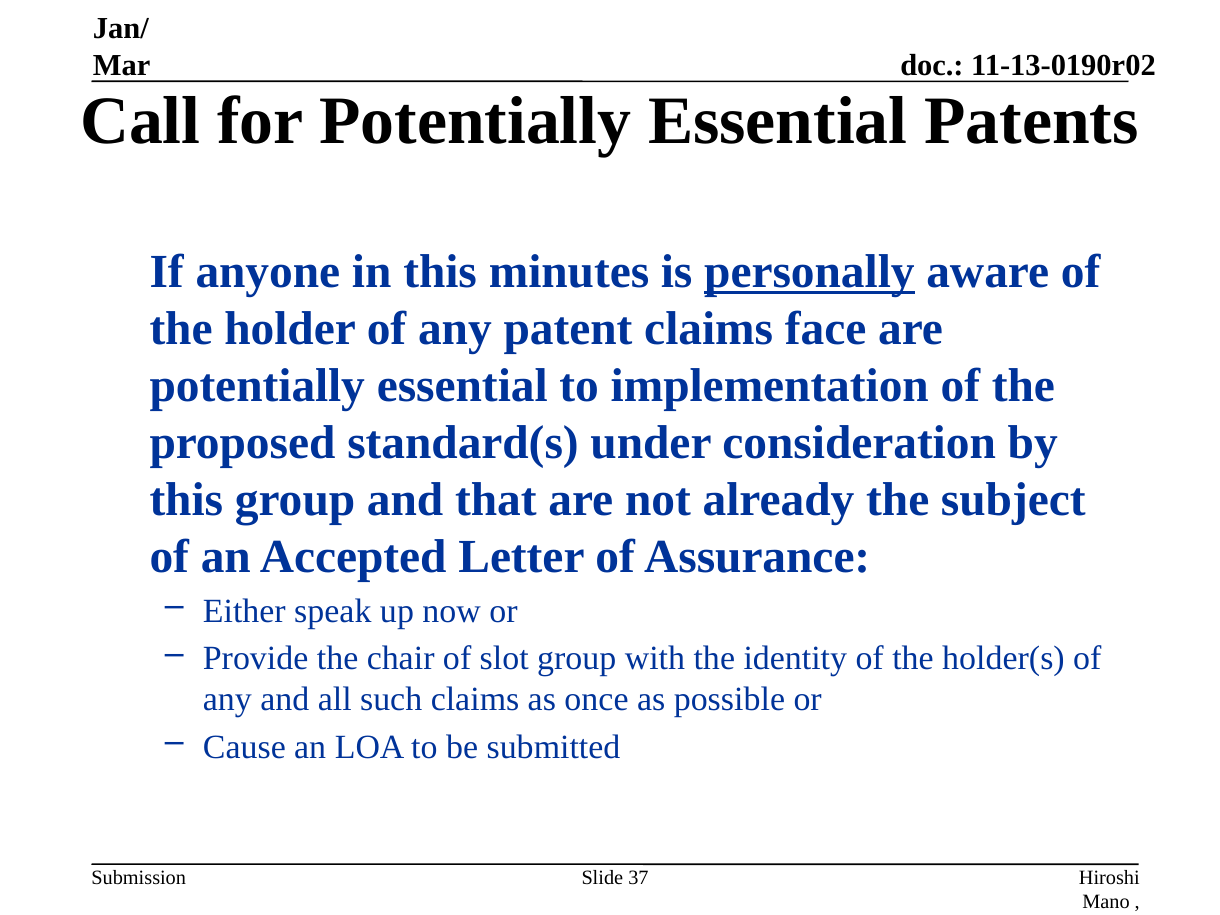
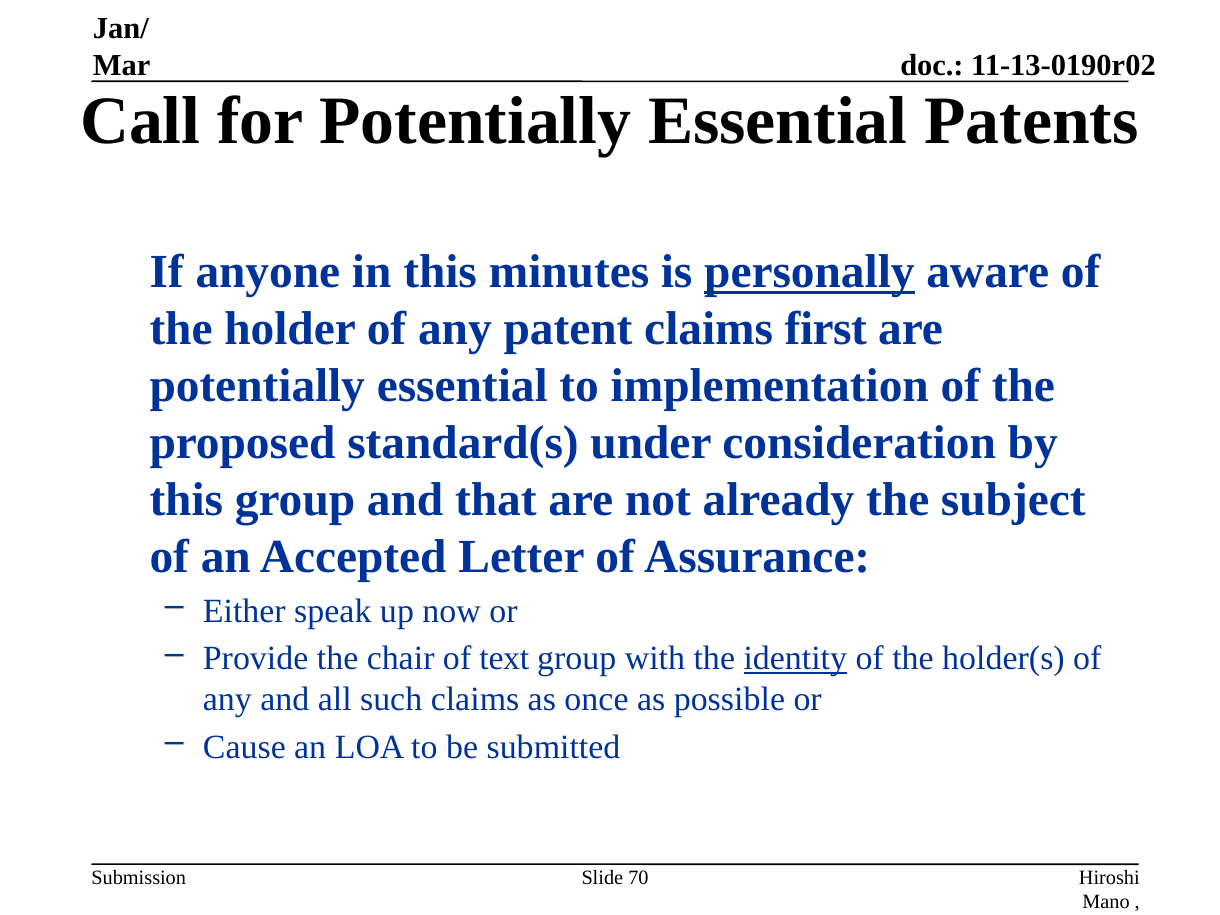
face: face -> first
slot: slot -> text
identity underline: none -> present
37: 37 -> 70
